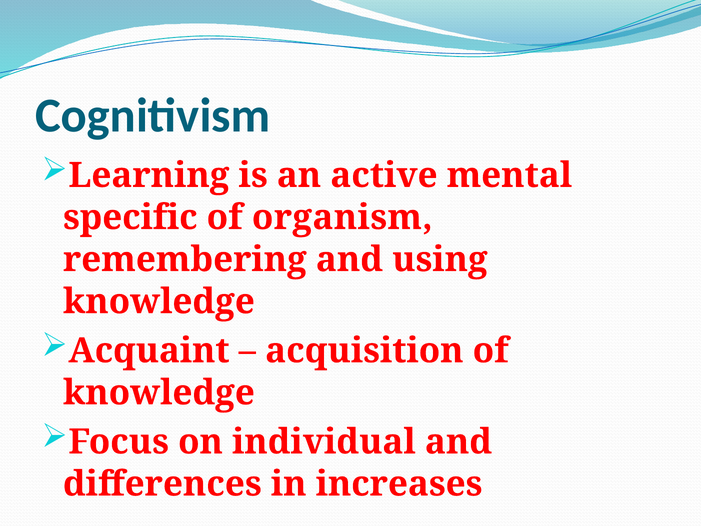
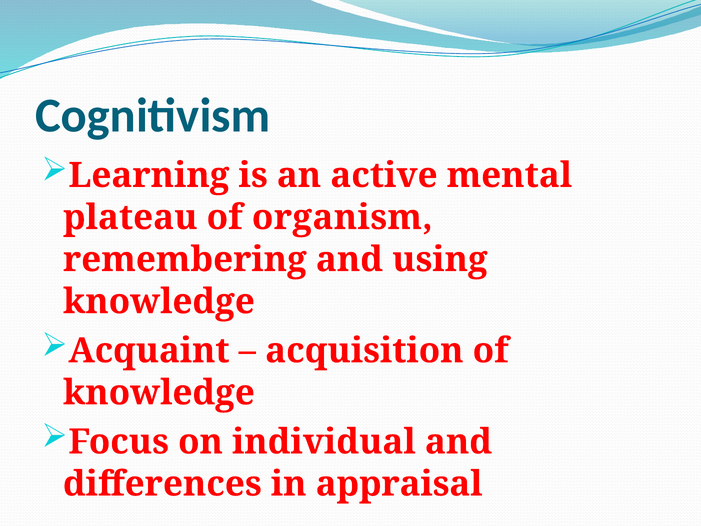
specific: specific -> plateau
increases: increases -> appraisal
